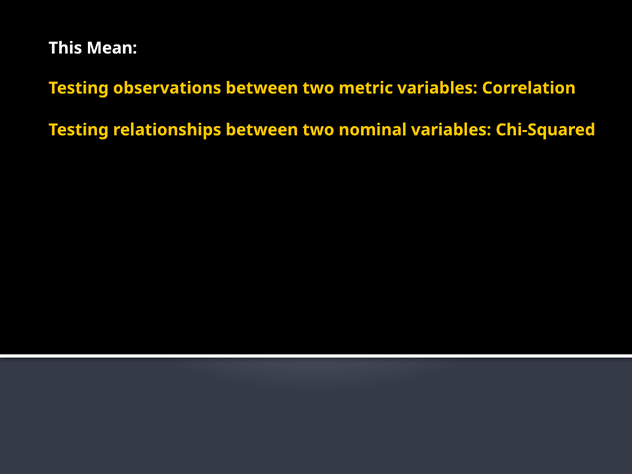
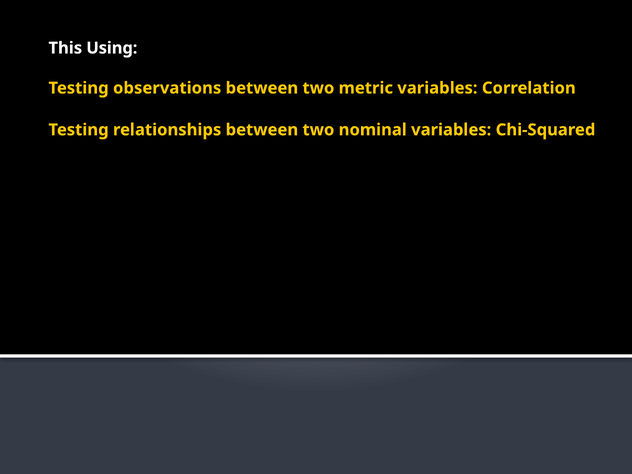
Mean: Mean -> Using
